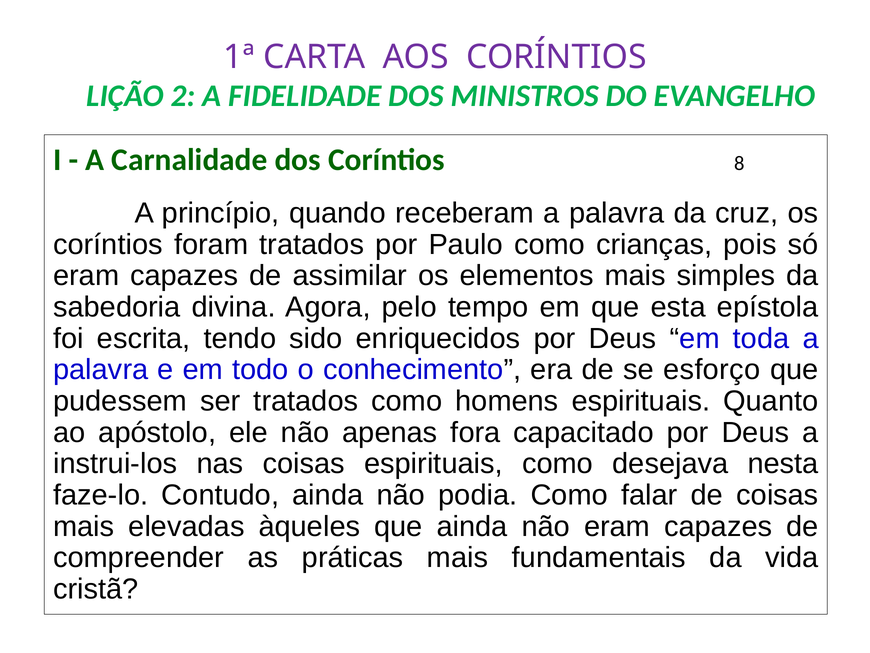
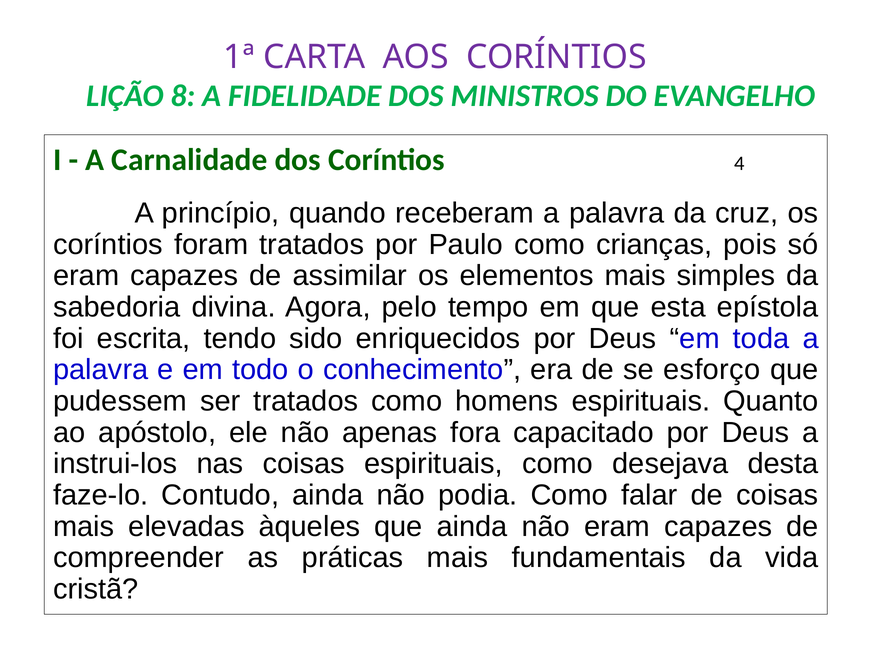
2: 2 -> 8
8: 8 -> 4
nesta: nesta -> desta
